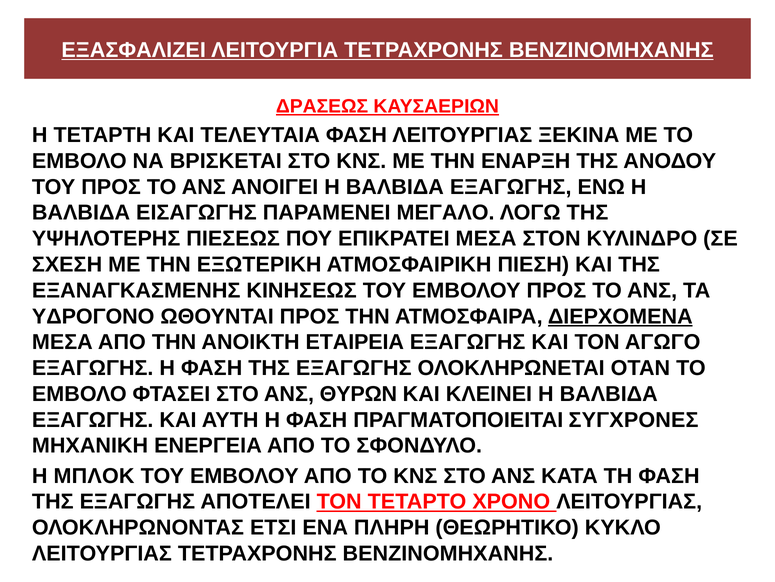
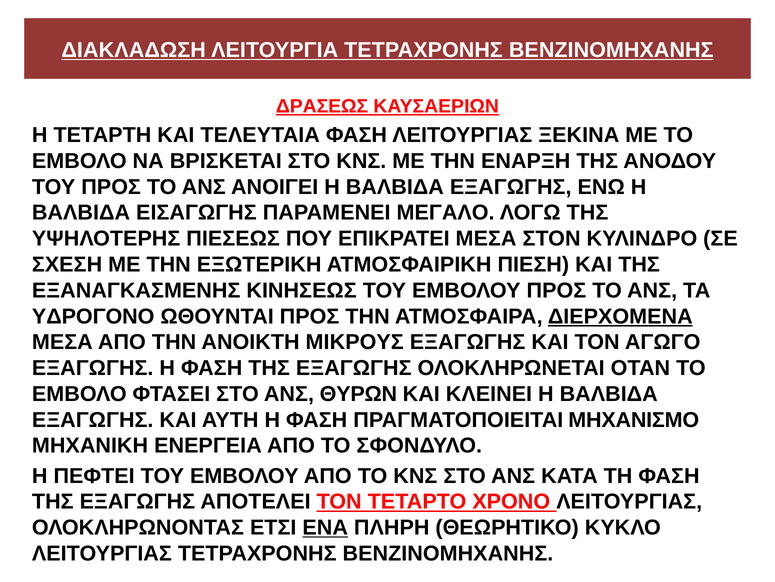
ΕΞΑΣΦΑΛΙΖΕΙ: ΕΞΑΣΦΑΛΙΖΕΙ -> ΔΙΑΚΛΑΔΩΣΗ
ΕΤΑΙΡΕΙΑ: ΕΤΑΙΡΕΙΑ -> ΜΙΚΡΟΥΣ
ΣΥΓΧΡΟΝΕΣ: ΣΥΓΧΡΟΝΕΣ -> ΜΗΧΑΝΙΣΜΟ
ΜΠΛΟΚ: ΜΠΛΟΚ -> ΠΕΦΤΕΙ
ΕΝΑ underline: none -> present
